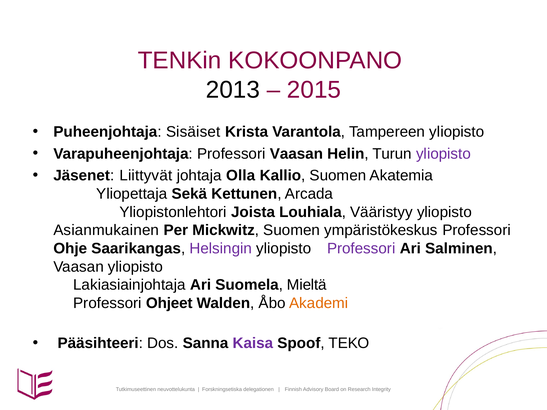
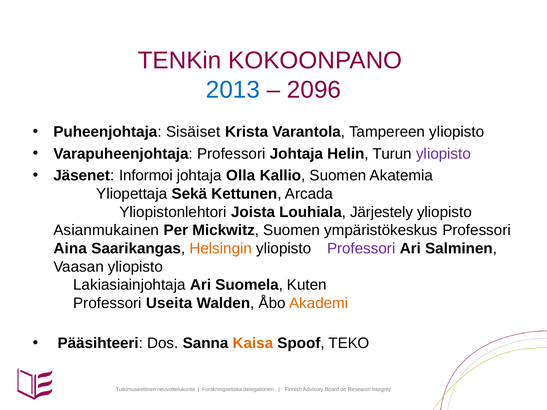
2013 colour: black -> blue
2015: 2015 -> 2096
Professori Vaasan: Vaasan -> Johtaja
Liittyvät: Liittyvät -> Informoi
Vääristyy: Vääristyy -> Järjestely
Ohje: Ohje -> Aina
Helsingin colour: purple -> orange
Mieltä: Mieltä -> Kuten
Ohjeet: Ohjeet -> Useita
Kaisa colour: purple -> orange
